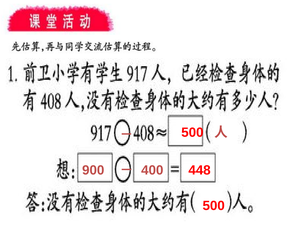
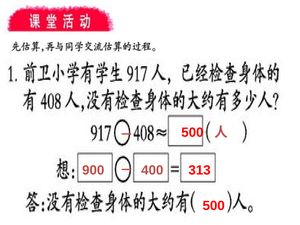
448: 448 -> 313
